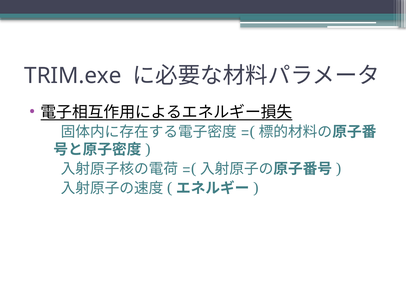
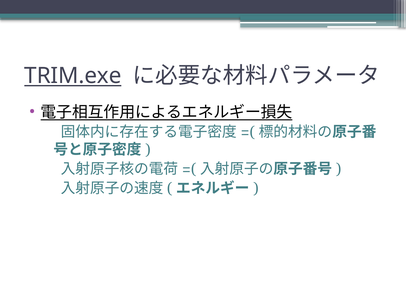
TRIM.exe underline: none -> present
